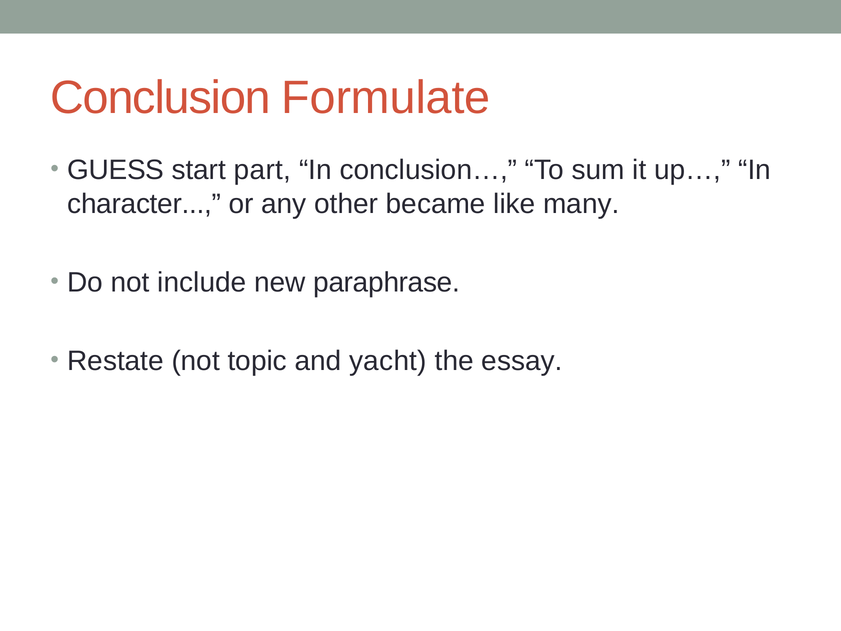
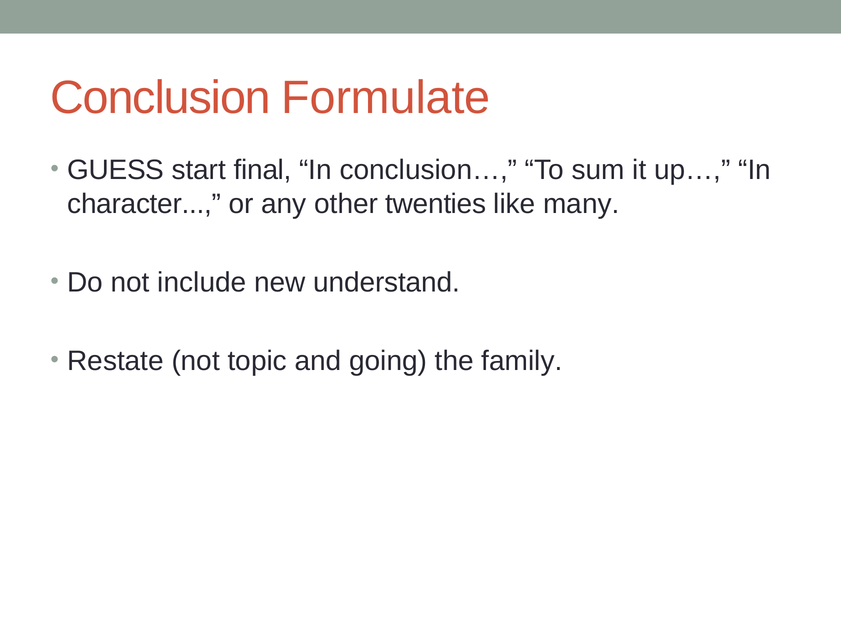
part: part -> final
became: became -> twenties
paraphrase: paraphrase -> understand
yacht: yacht -> going
essay: essay -> family
